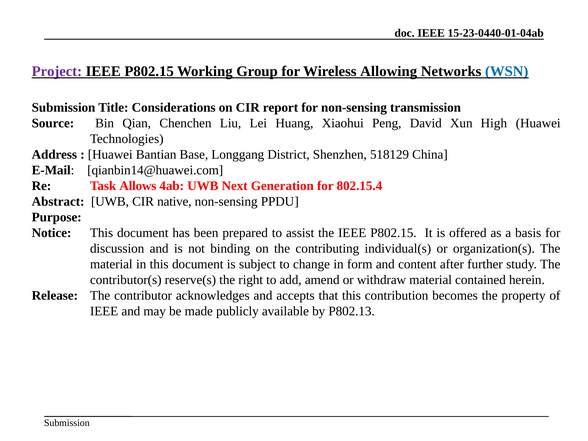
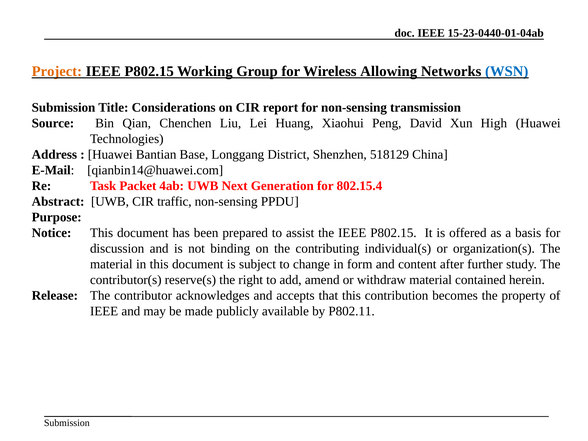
Project colour: purple -> orange
Allows: Allows -> Packet
native: native -> traffic
P802.13: P802.13 -> P802.11
